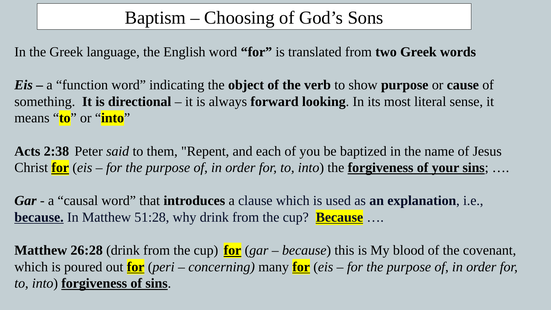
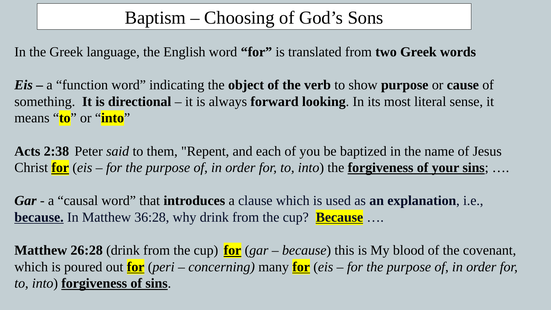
51:28: 51:28 -> 36:28
